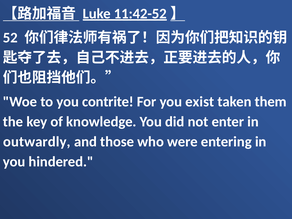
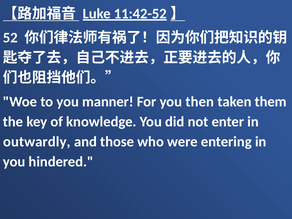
contrite: contrite -> manner
exist: exist -> then
